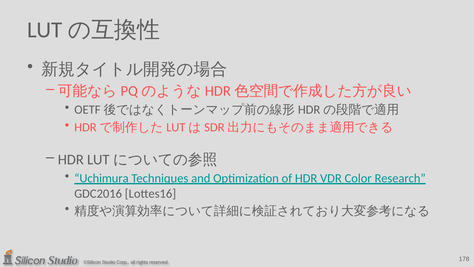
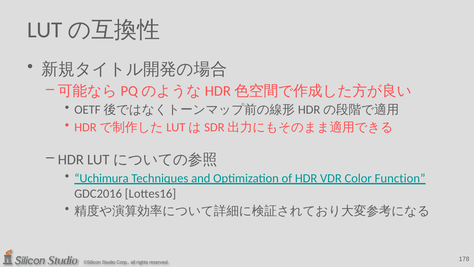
Research: Research -> Function
